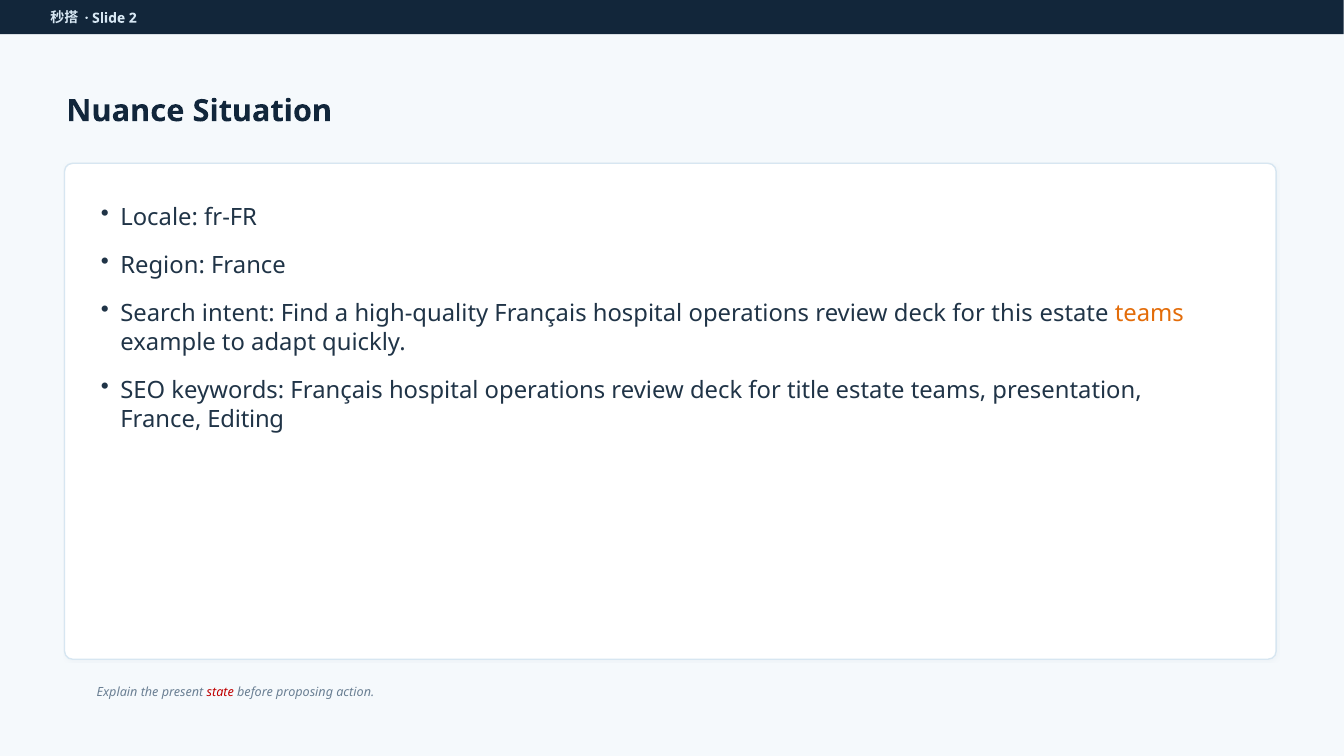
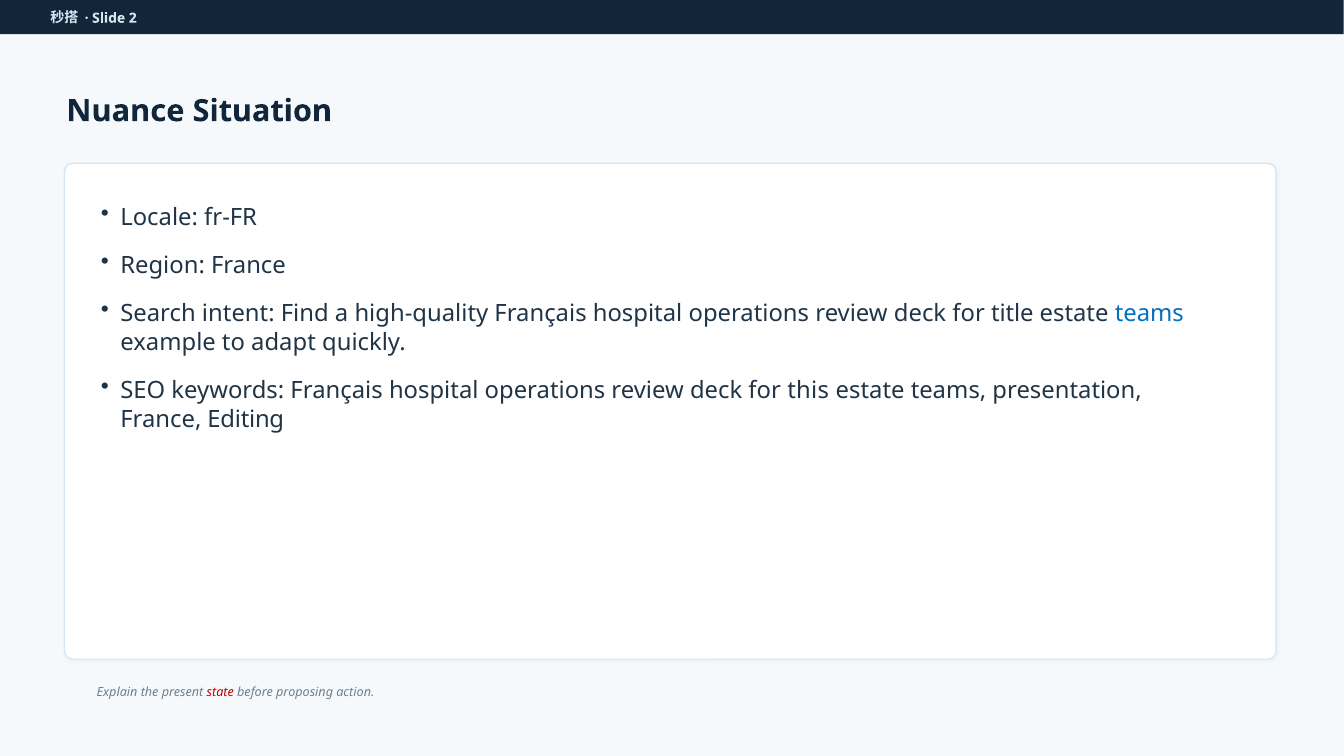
this: this -> title
teams at (1149, 314) colour: orange -> blue
title: title -> this
